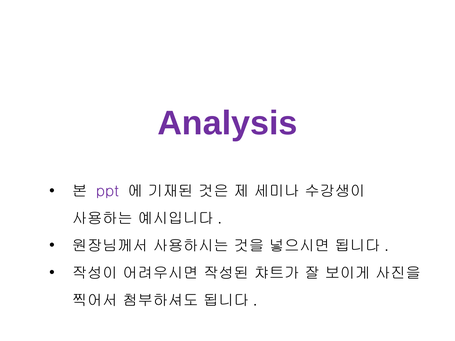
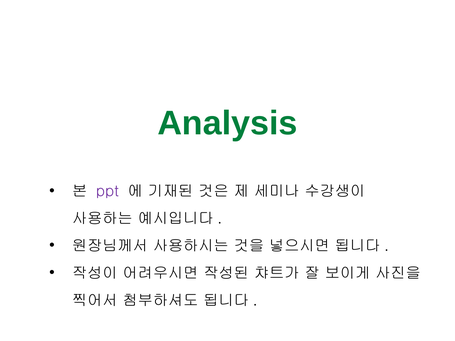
Analysis colour: purple -> green
